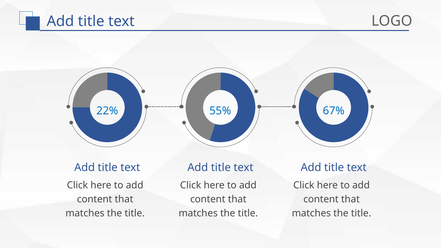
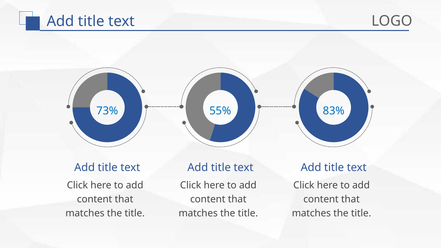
22%: 22% -> 73%
67%: 67% -> 83%
